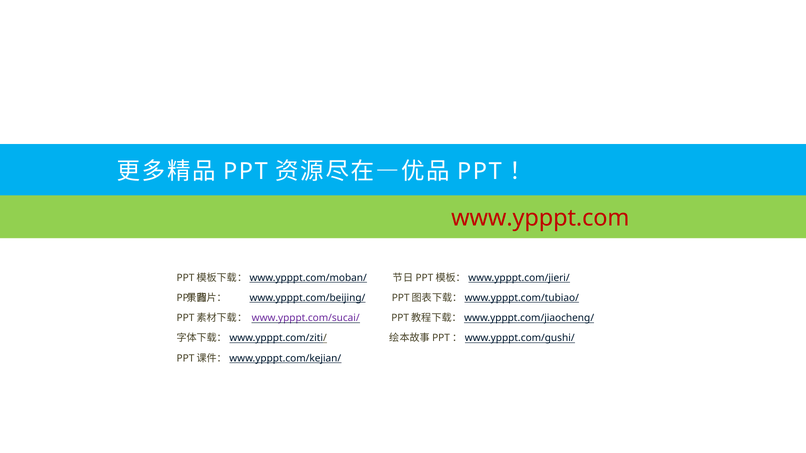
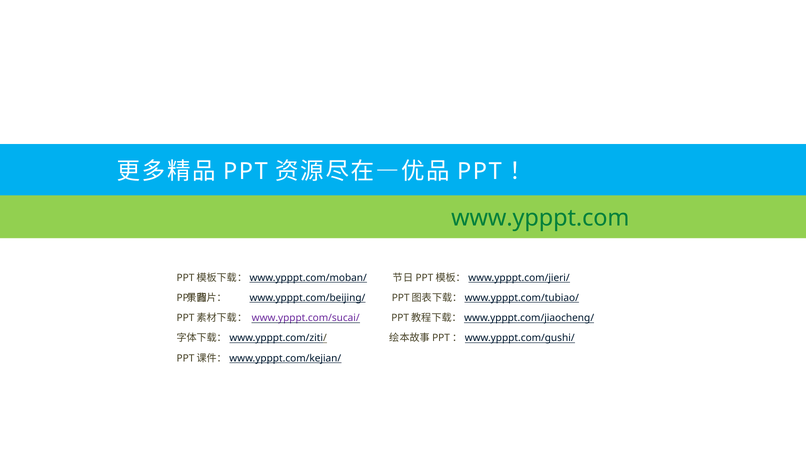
www.ypppt.com colour: red -> green
